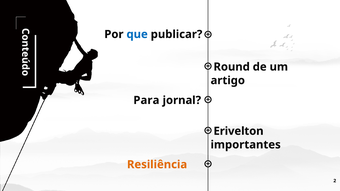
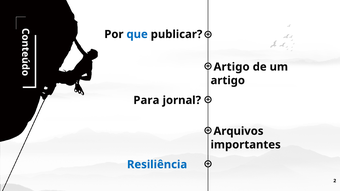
Round at (232, 67): Round -> Artigo
Erivelton: Erivelton -> Arquivos
Resiliência colour: orange -> blue
